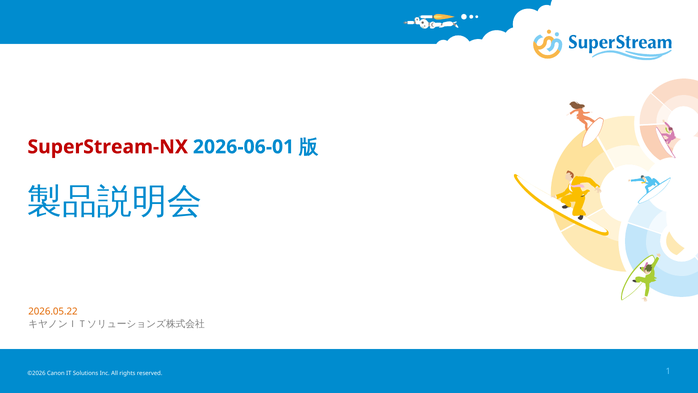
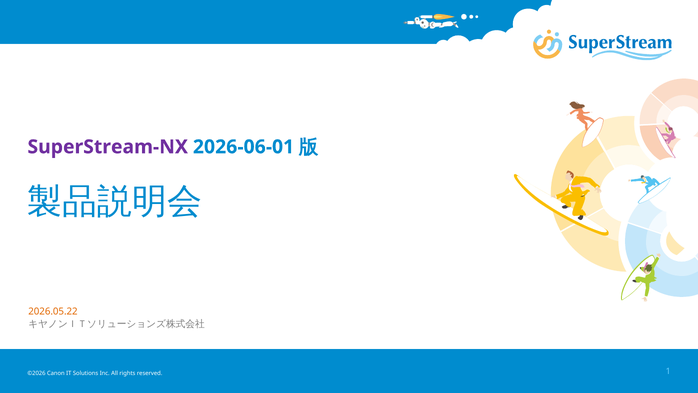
SuperStream-NX colour: red -> purple
